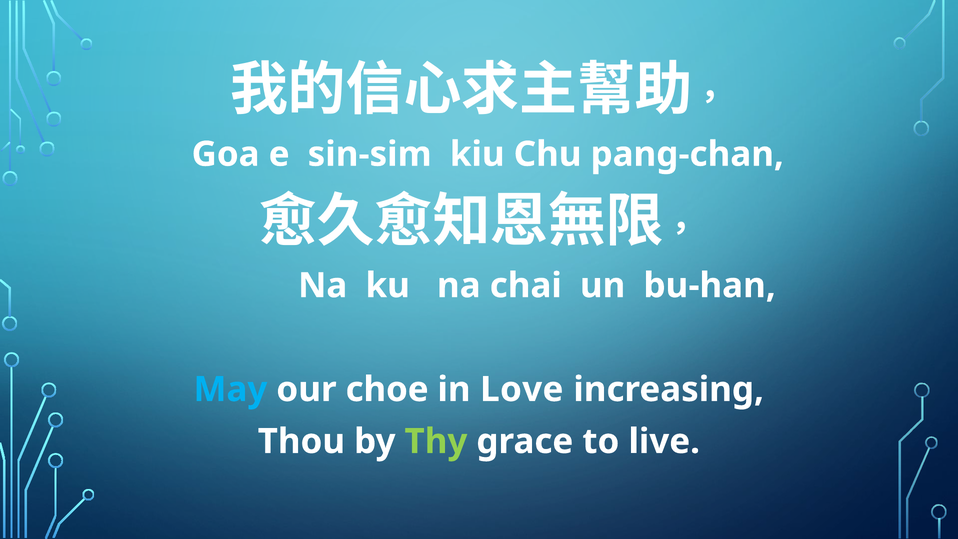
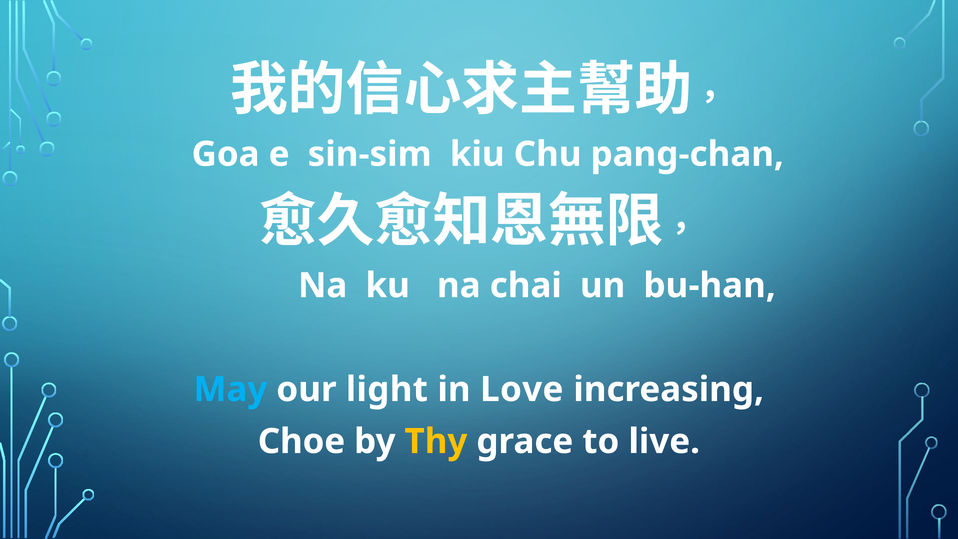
choe: choe -> light
Thou: Thou -> Choe
Thy colour: light green -> yellow
